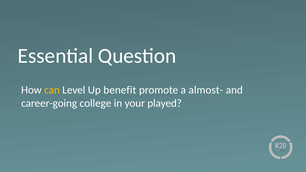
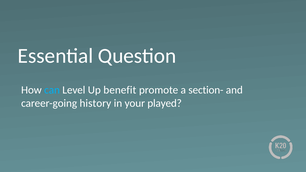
can colour: yellow -> light blue
almost-: almost- -> section-
college: college -> history
